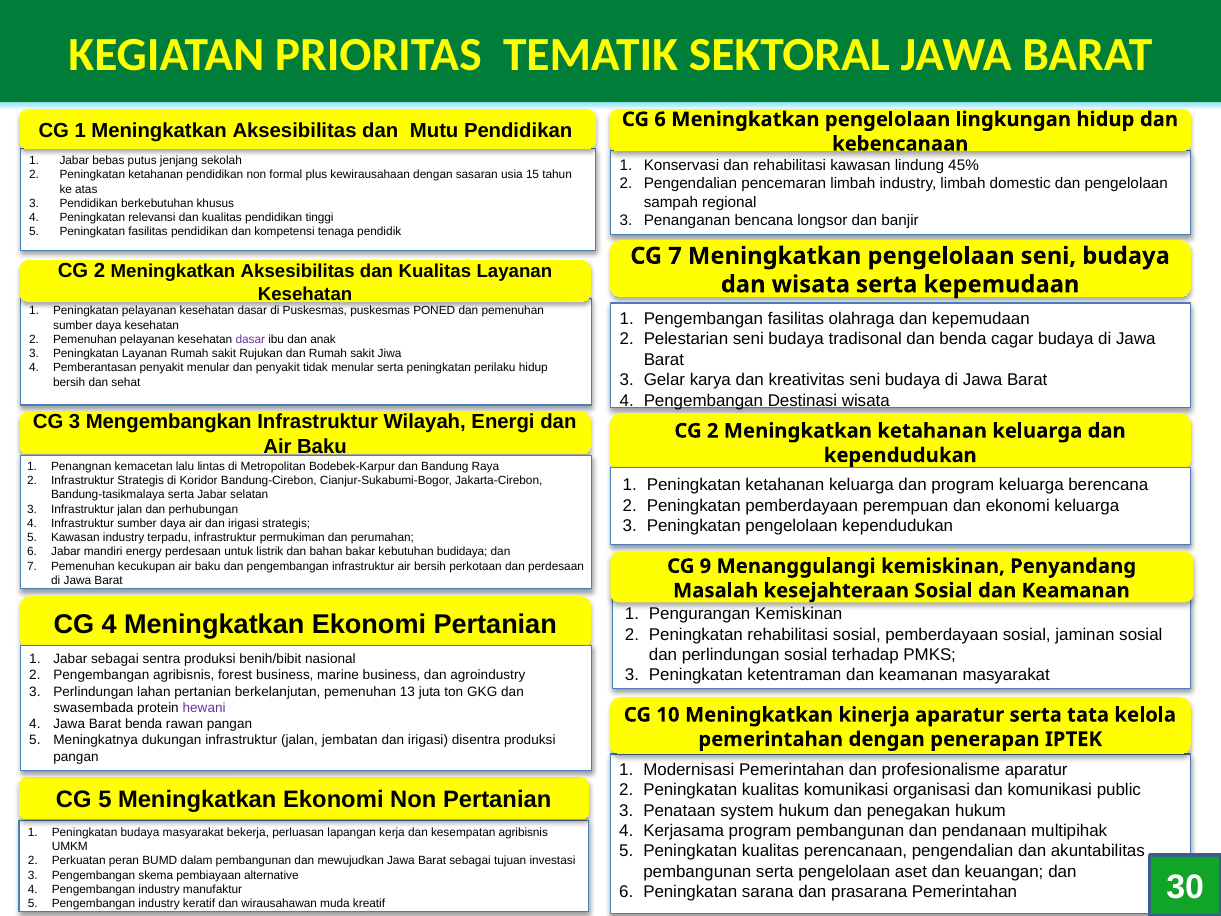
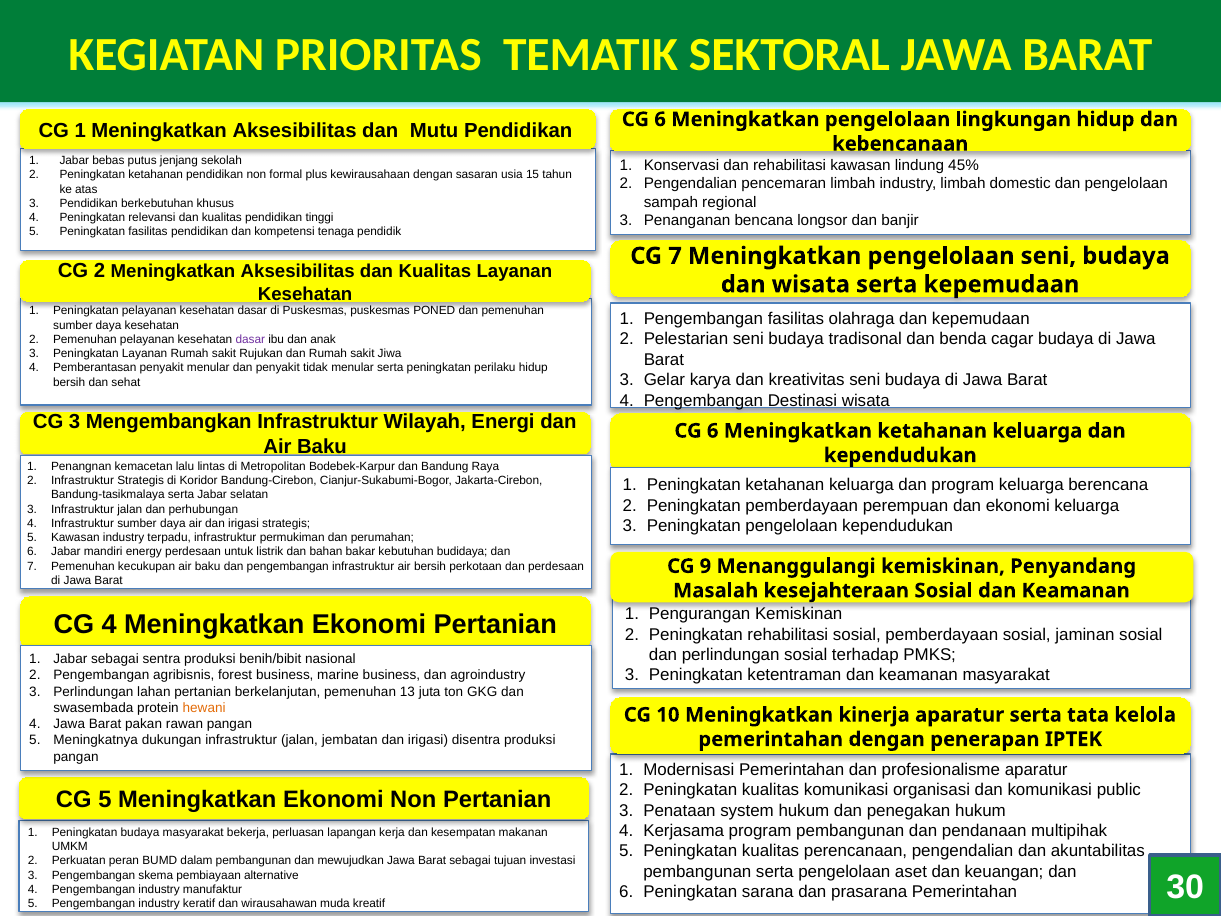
2 at (713, 431): 2 -> 6
hewani colour: purple -> orange
Barat benda: benda -> pakan
kesempatan agribisnis: agribisnis -> makanan
